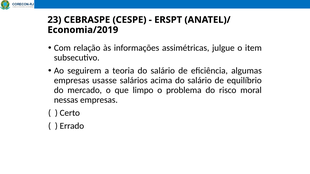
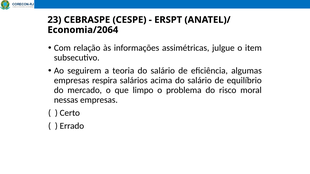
Economia/2019: Economia/2019 -> Economia/2064
usasse: usasse -> respira
